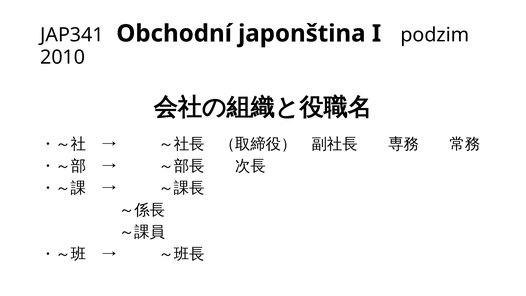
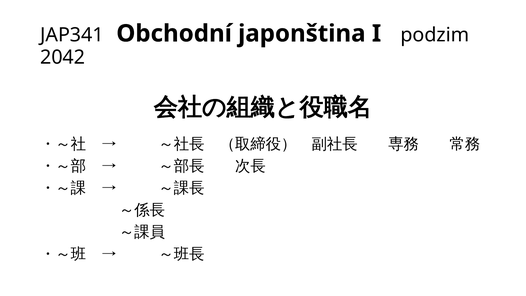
2010: 2010 -> 2042
